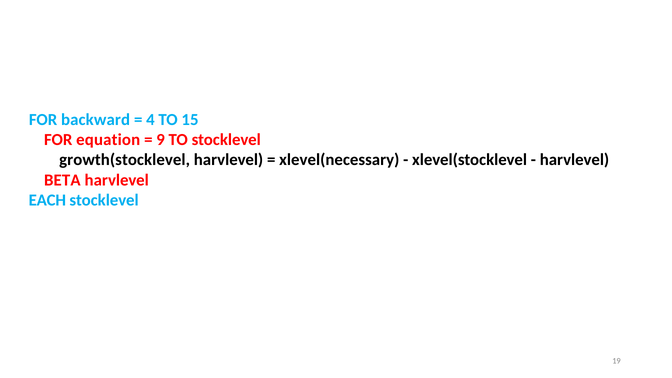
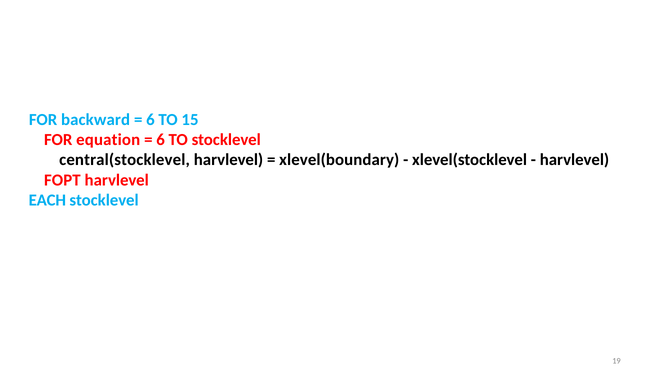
4 at (150, 120): 4 -> 6
9 at (161, 140): 9 -> 6
growth(stocklevel: growth(stocklevel -> central(stocklevel
xlevel(necessary: xlevel(necessary -> xlevel(boundary
BETA: BETA -> FOPT
